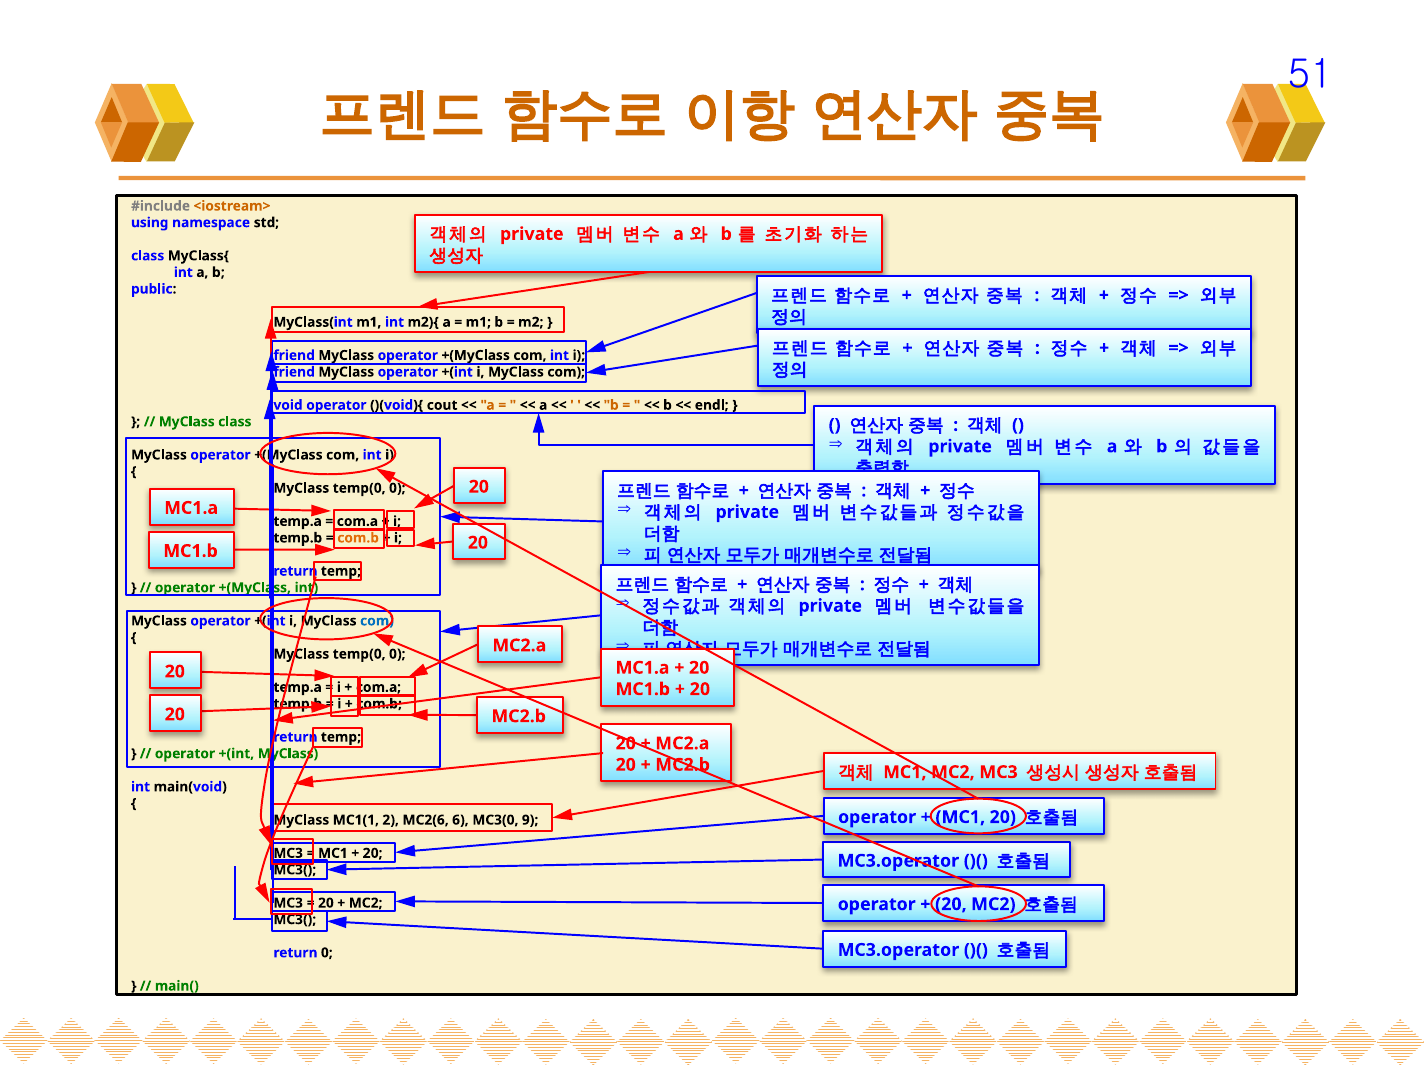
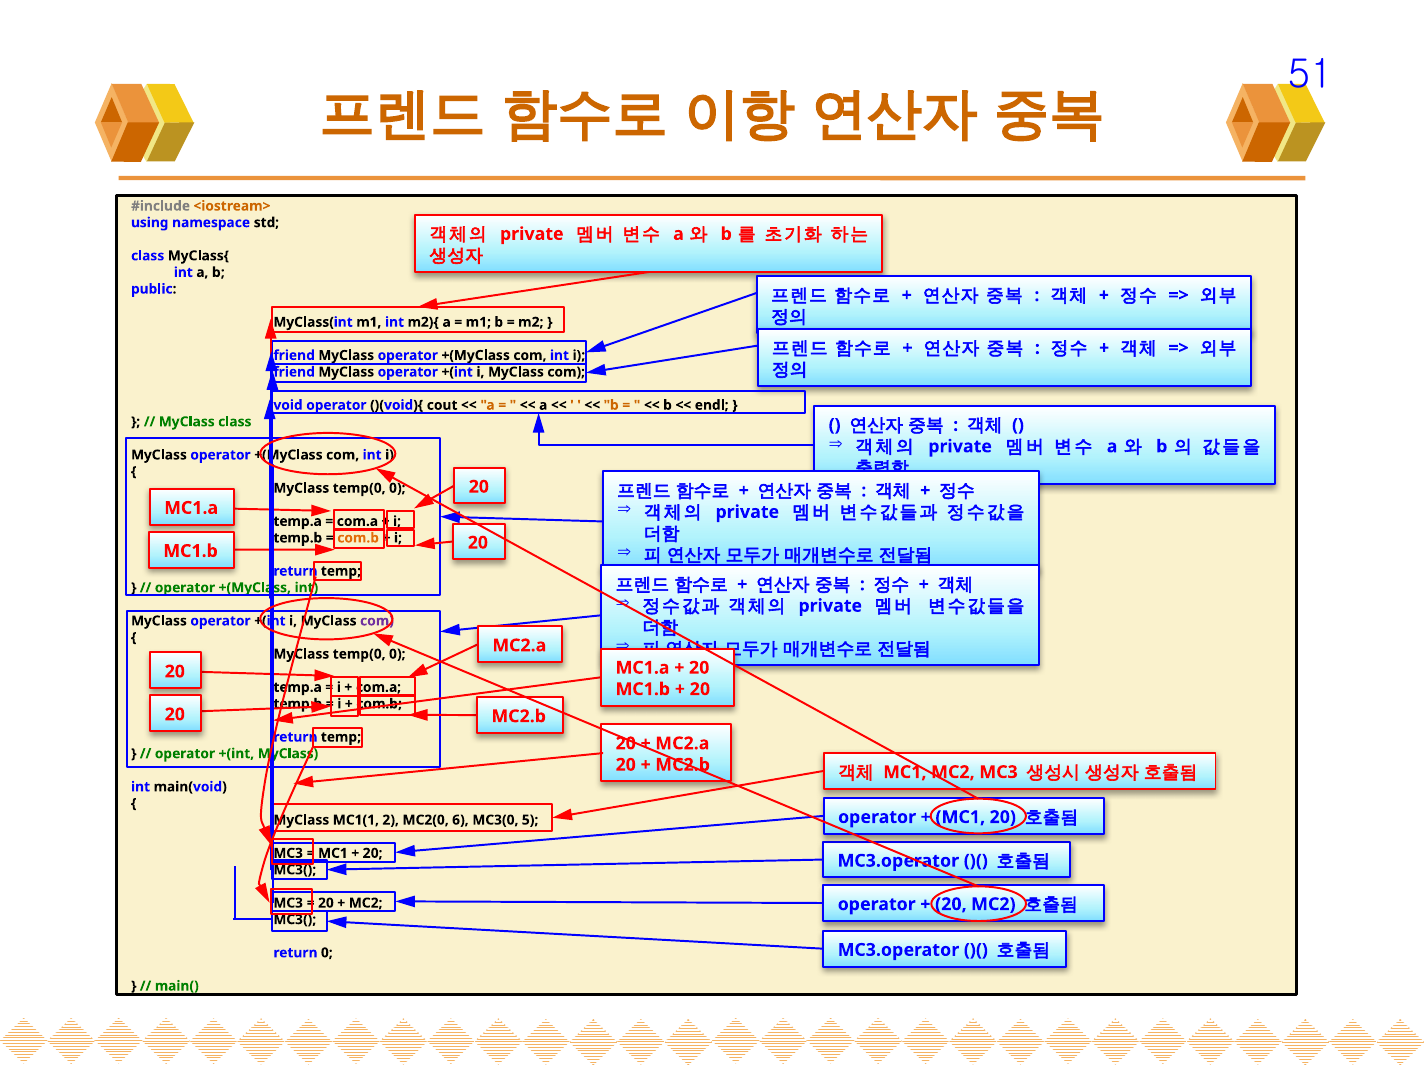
com at (377, 621) colour: blue -> purple
MC2(6: MC2(6 -> MC2(0
9: 9 -> 5
